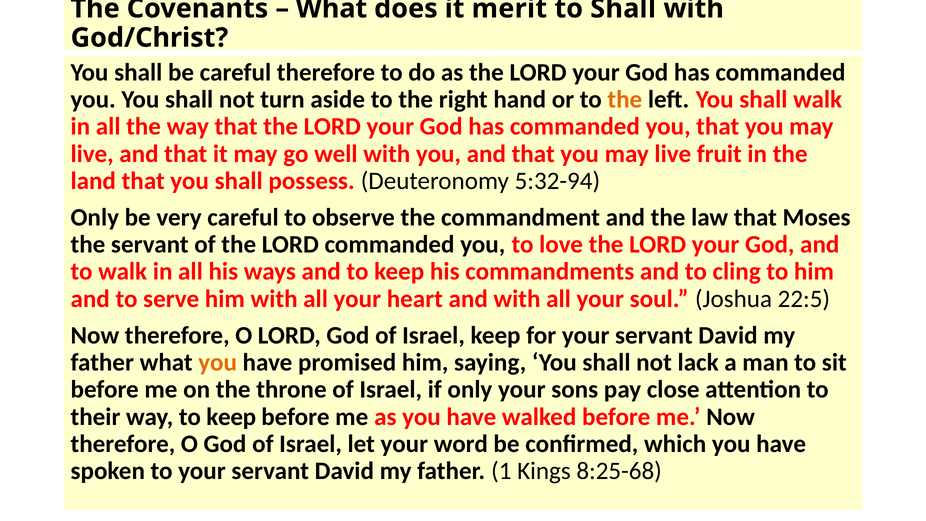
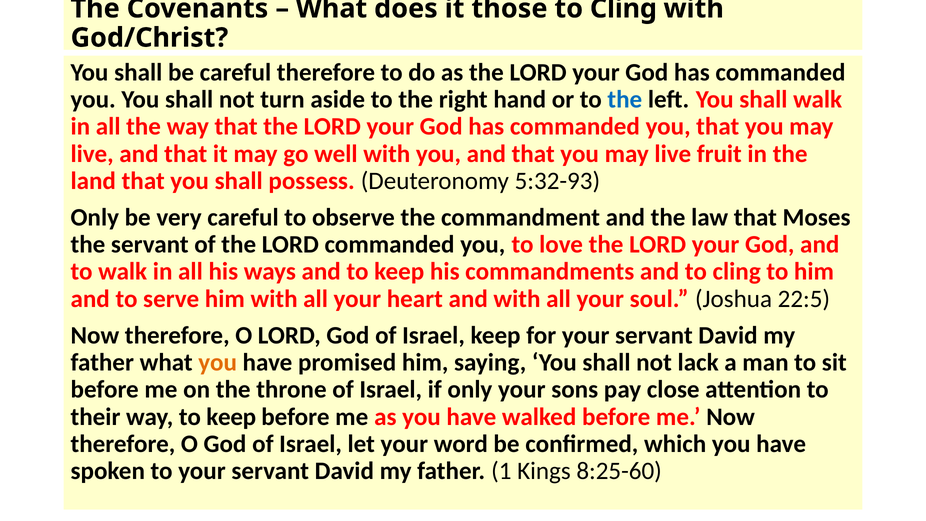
merit: merit -> those
Shall at (623, 9): Shall -> Cling
the at (625, 100) colour: orange -> blue
5:32-94: 5:32-94 -> 5:32-93
8:25-68: 8:25-68 -> 8:25-60
